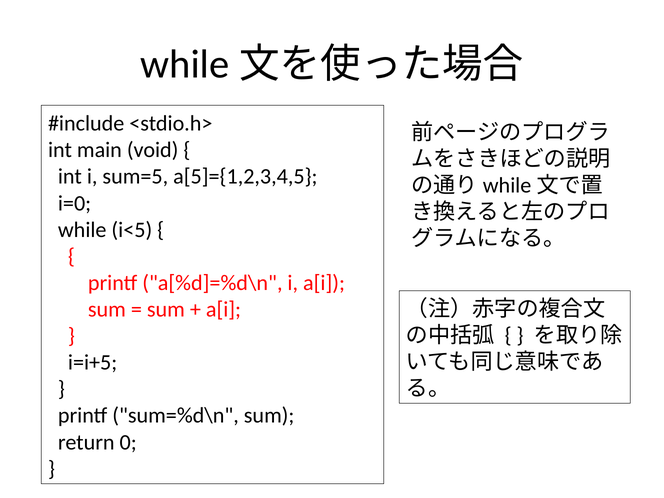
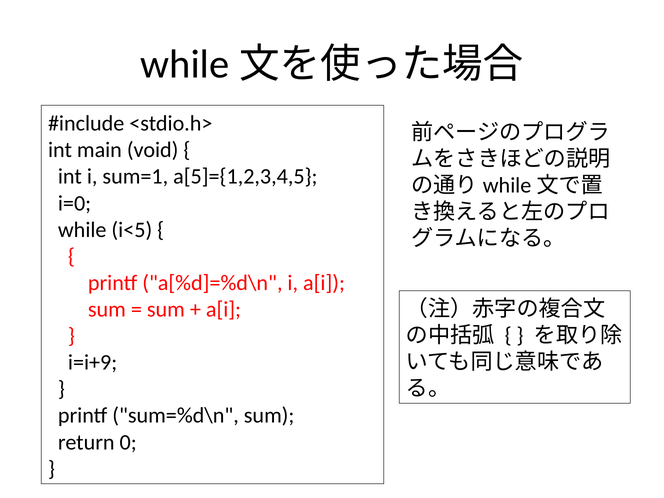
sum=5: sum=5 -> sum=1
i=i+5: i=i+5 -> i=i+9
